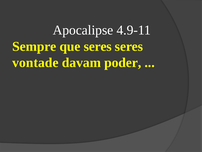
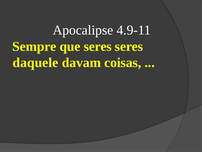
vontade: vontade -> daquele
poder: poder -> coisas
